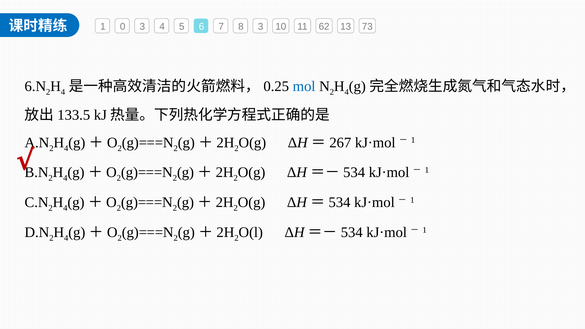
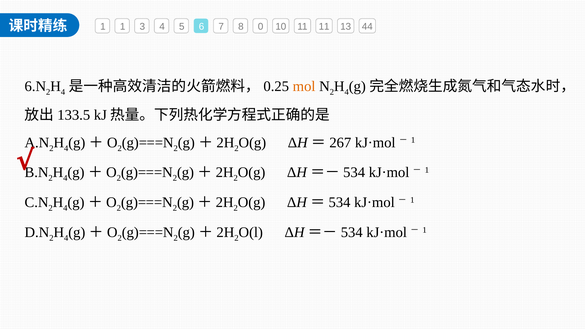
0 at (123, 26): 0 -> 1
8 3: 3 -> 0
11 62: 62 -> 11
73: 73 -> 44
mol colour: blue -> orange
